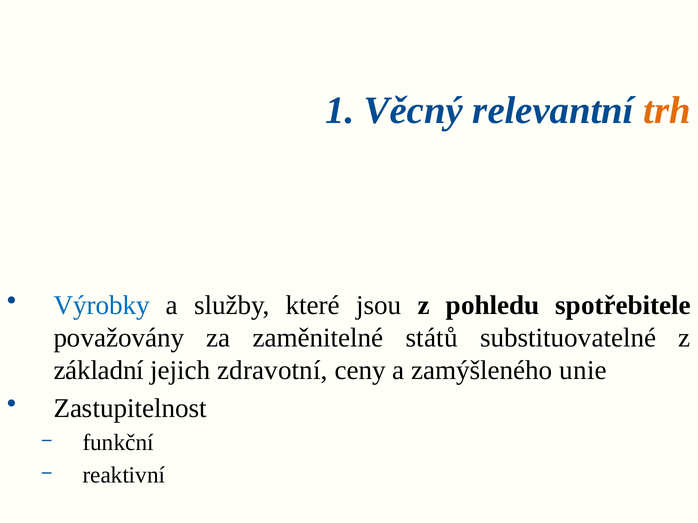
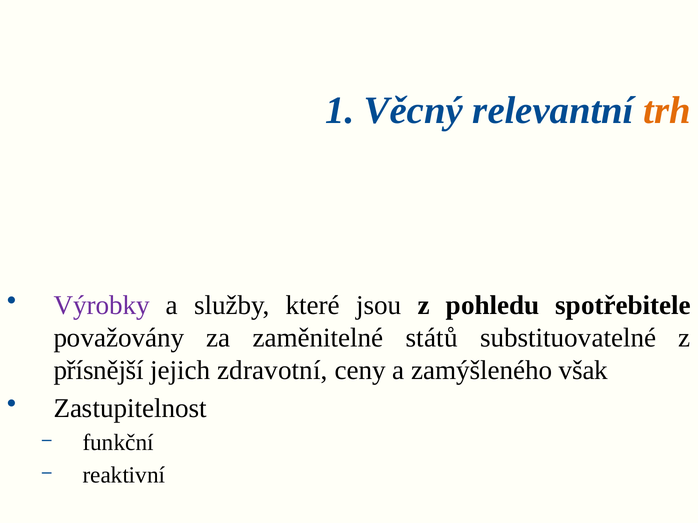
Výrobky colour: blue -> purple
základní: základní -> přísnější
unie: unie -> však
